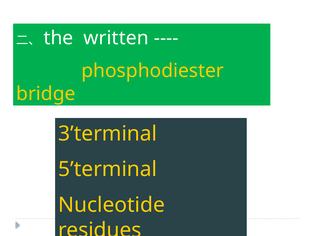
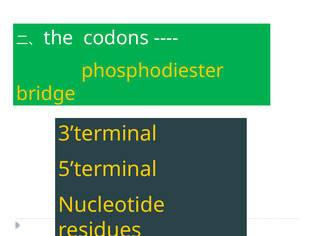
written: written -> codons
